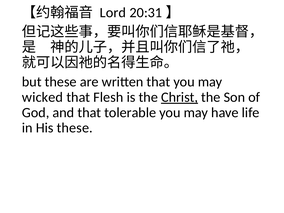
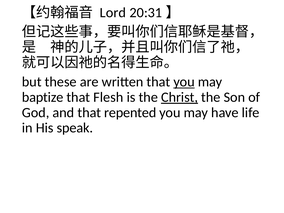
you at (184, 82) underline: none -> present
wicked: wicked -> baptize
tolerable: tolerable -> repented
His these: these -> speak
